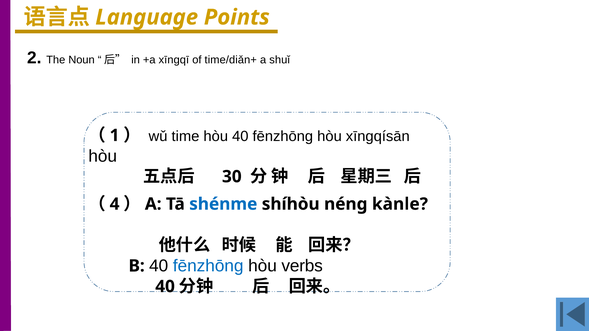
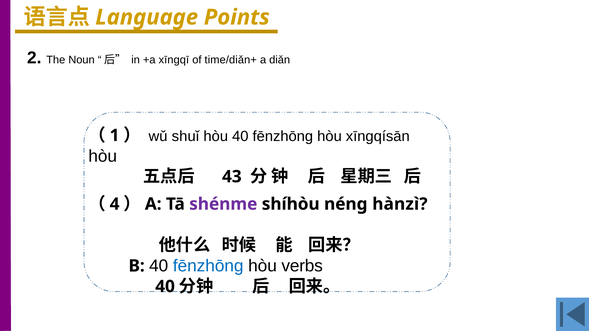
shuǐ: shuǐ -> diǎn
time: time -> shuǐ
30: 30 -> 43
shénme colour: blue -> purple
kànle: kànle -> hànzì
